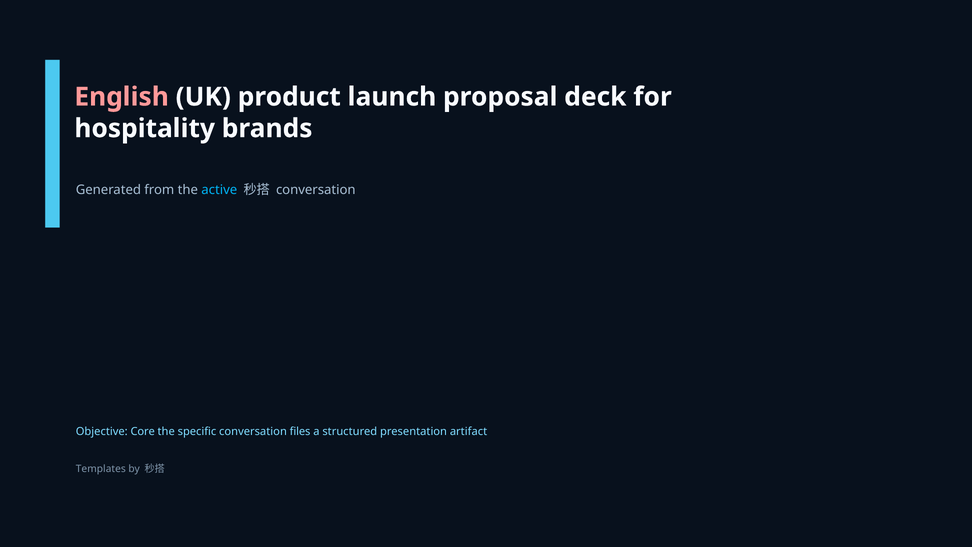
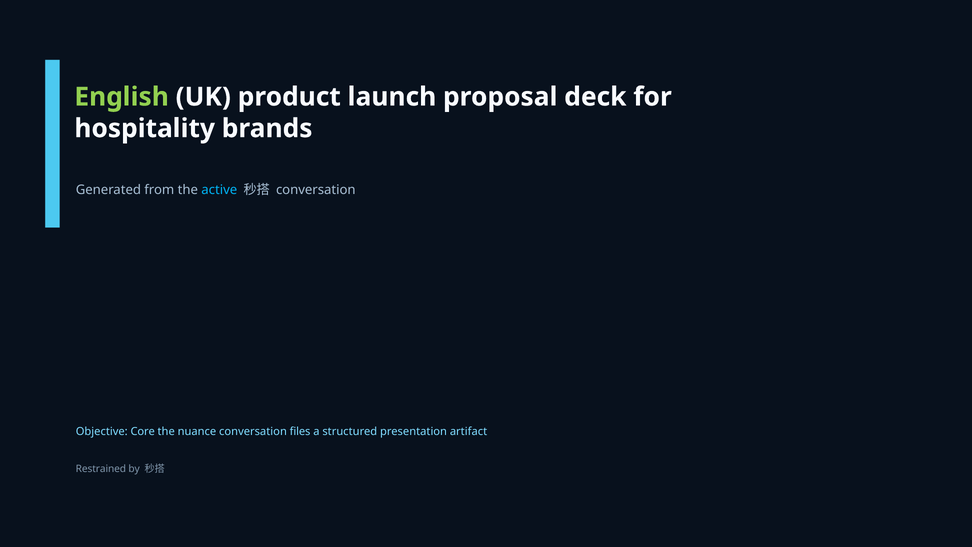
English colour: pink -> light green
specific: specific -> nuance
Templates: Templates -> Restrained
